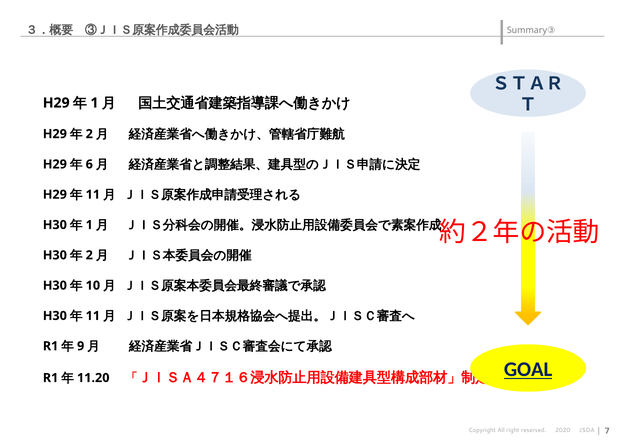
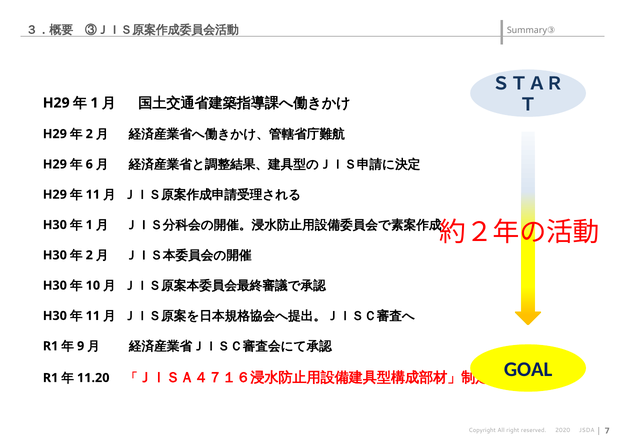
GOAL underline: present -> none
